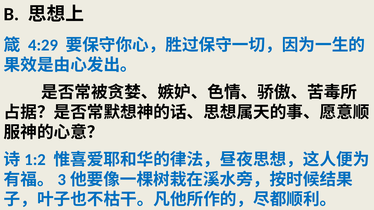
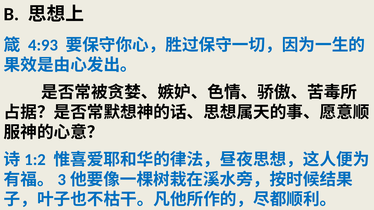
4:29: 4:29 -> 4:93
